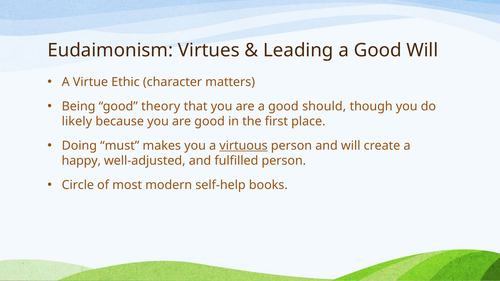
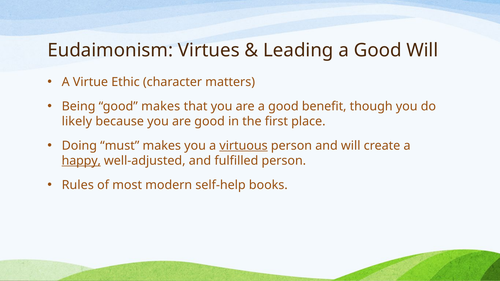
good theory: theory -> makes
should: should -> benefit
happy underline: none -> present
Circle: Circle -> Rules
